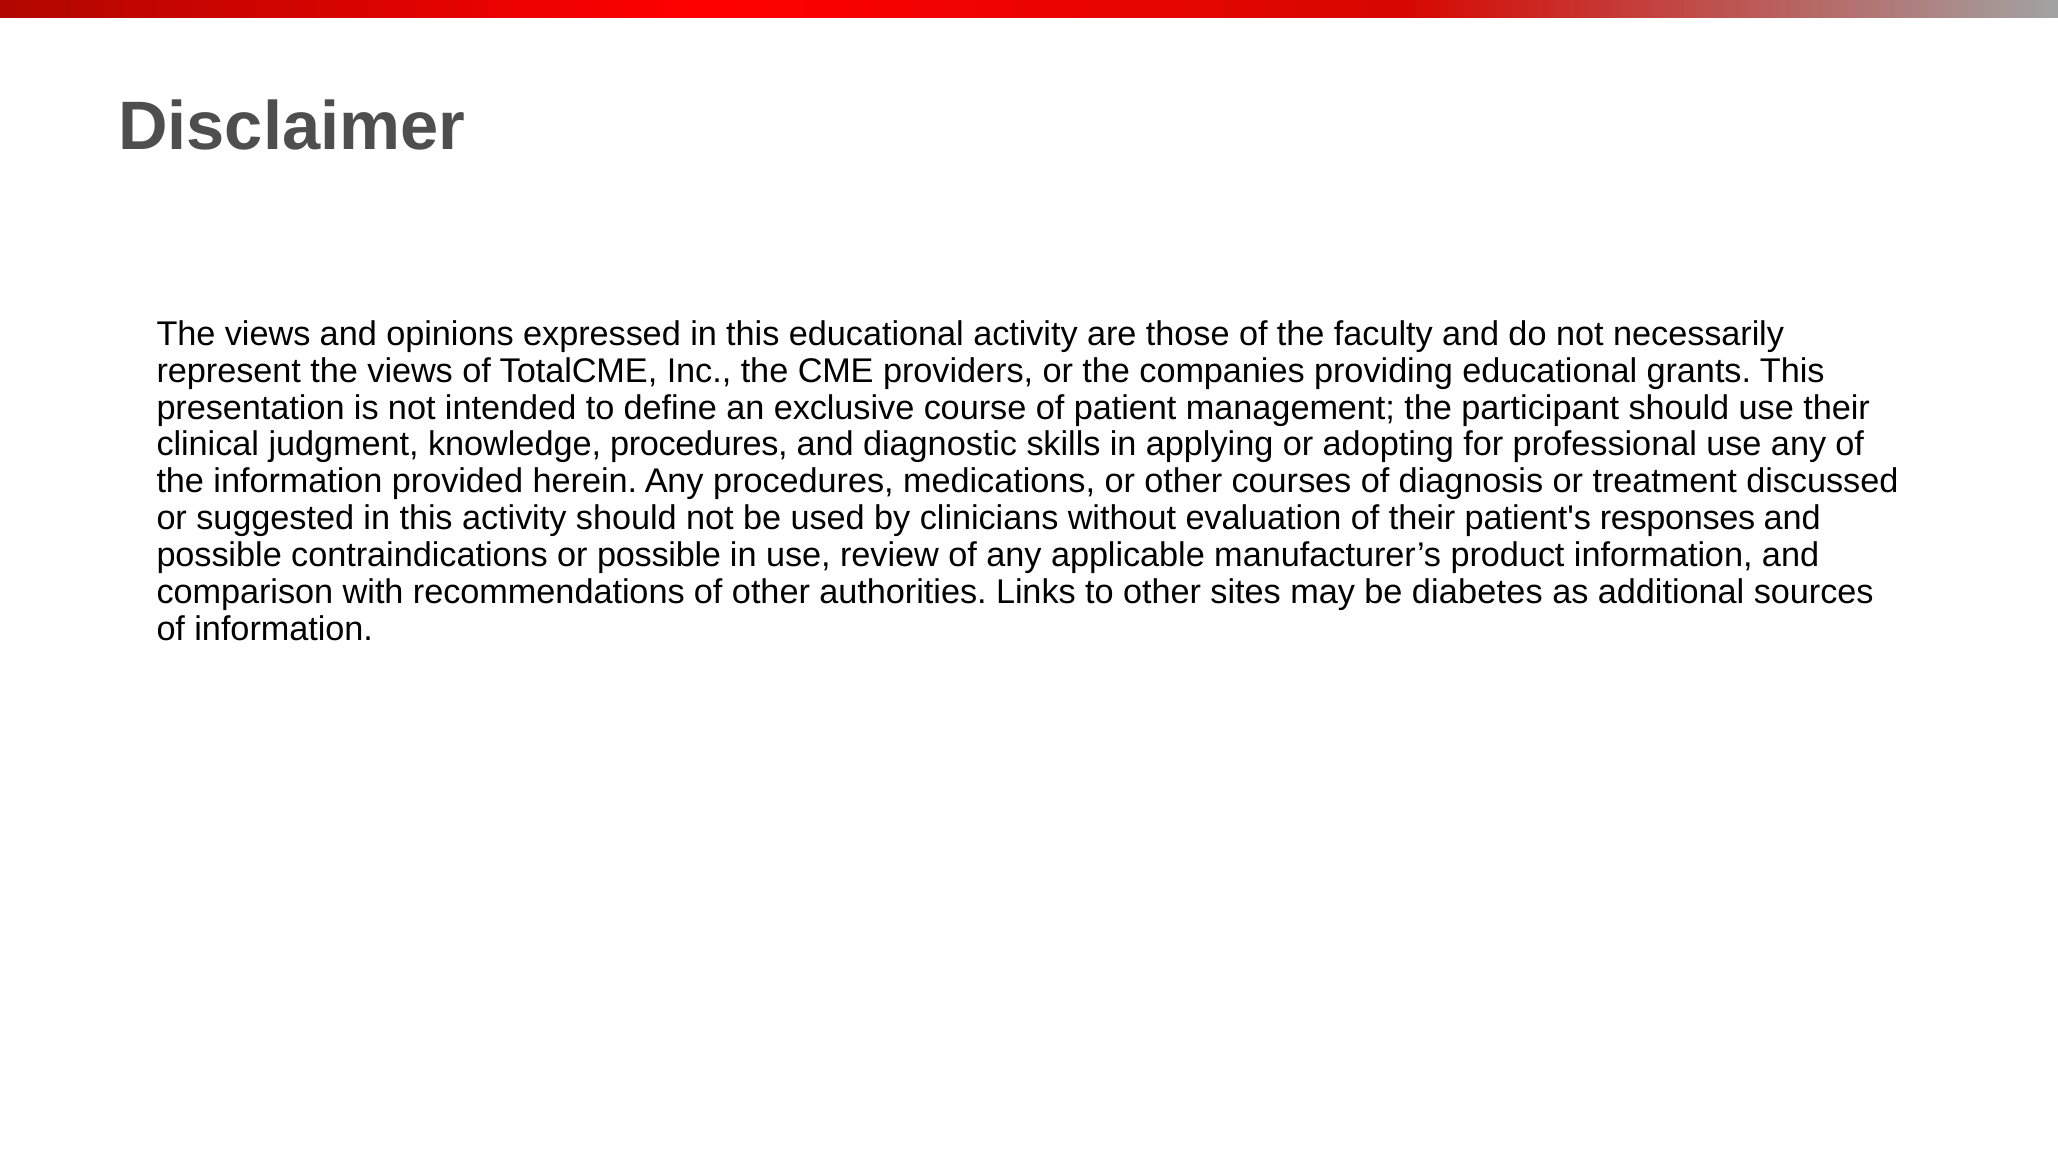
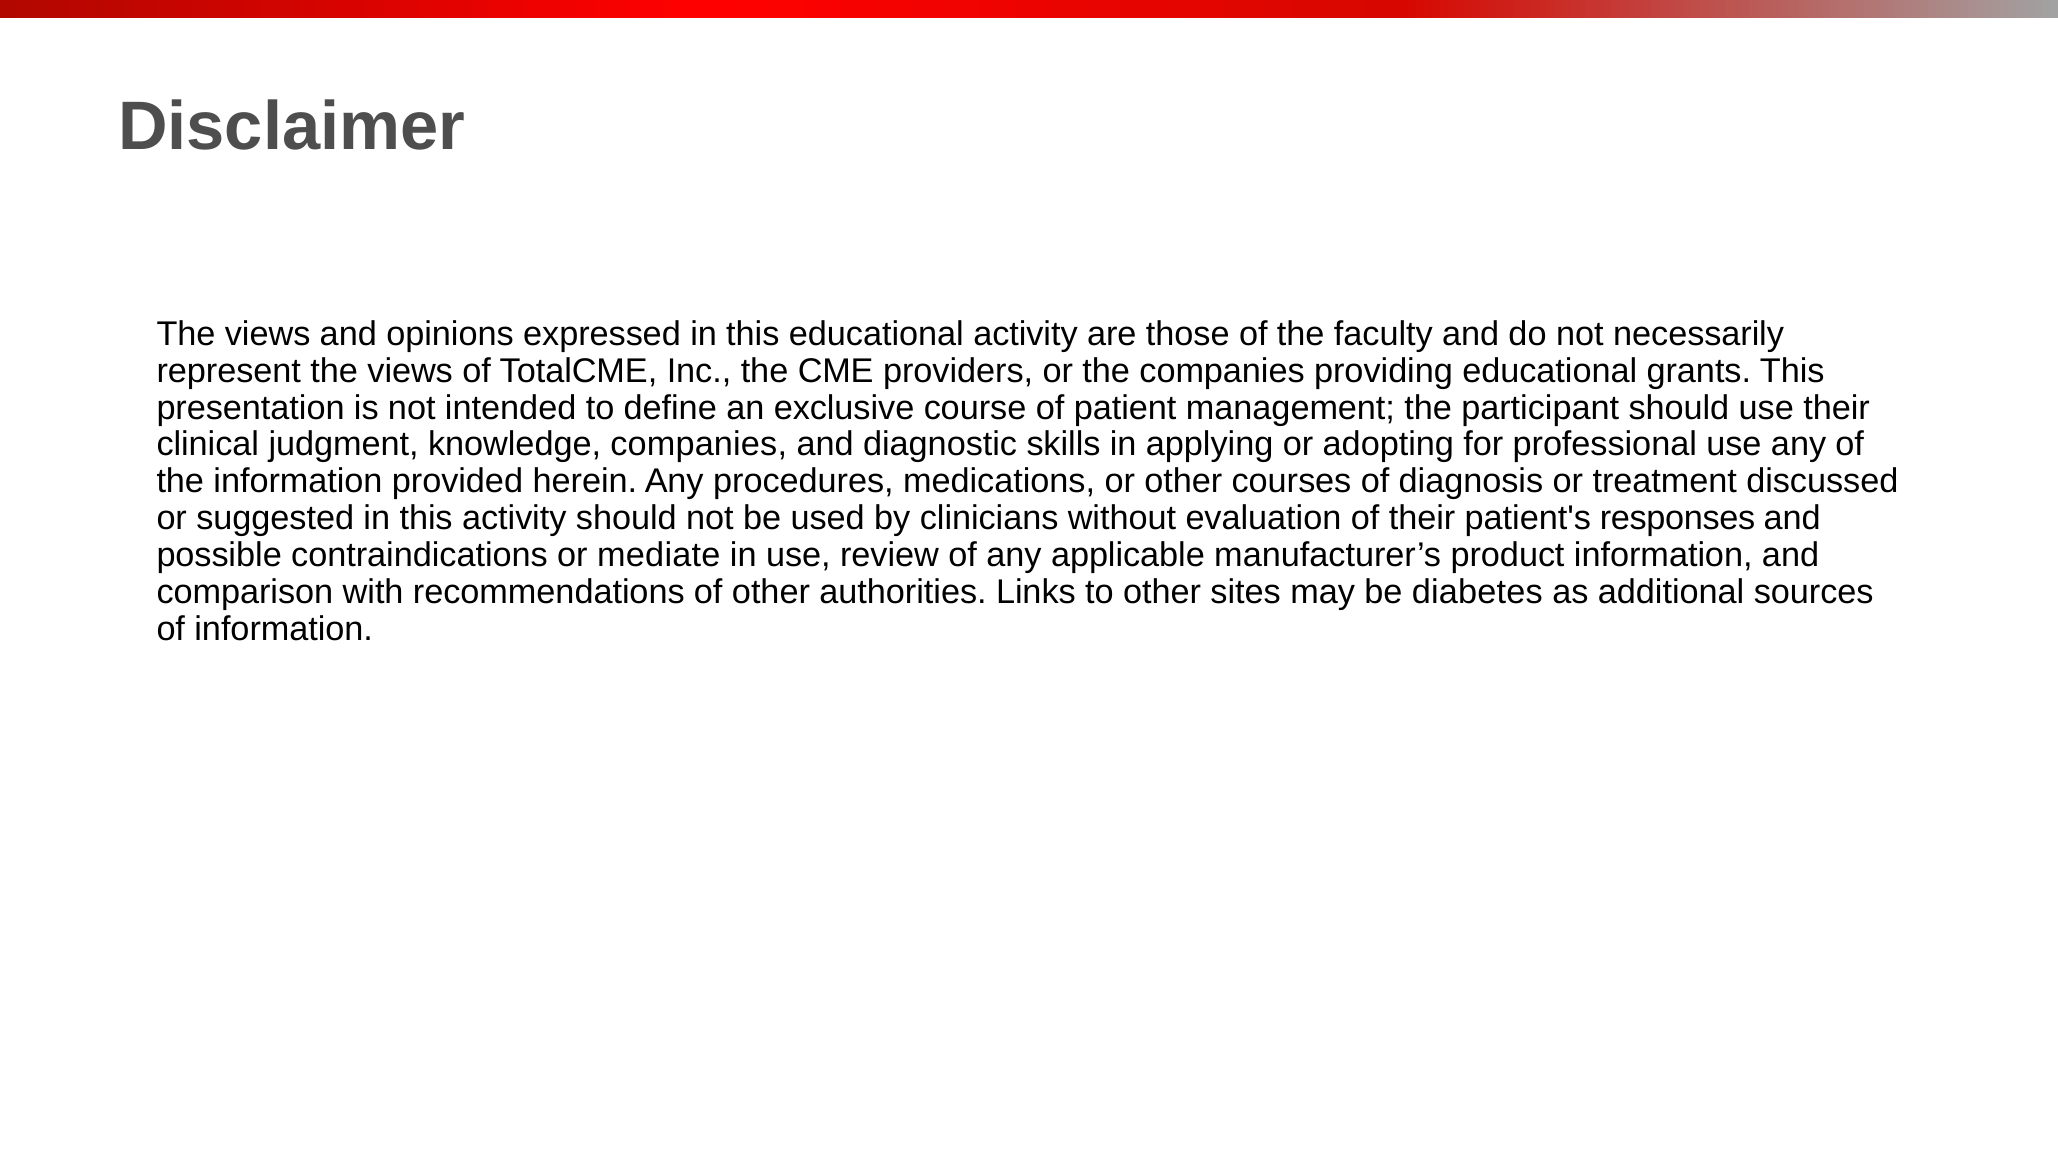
knowledge procedures: procedures -> companies
or possible: possible -> mediate
